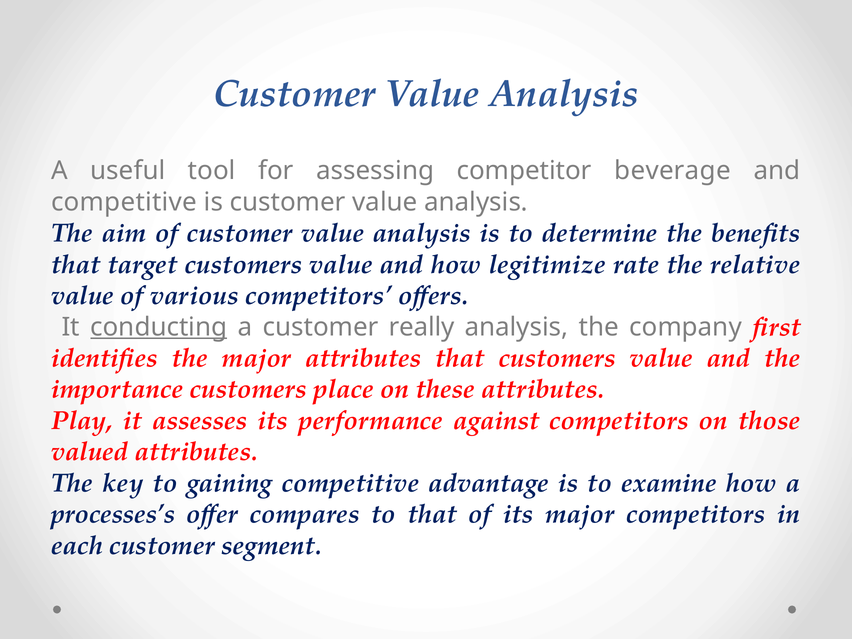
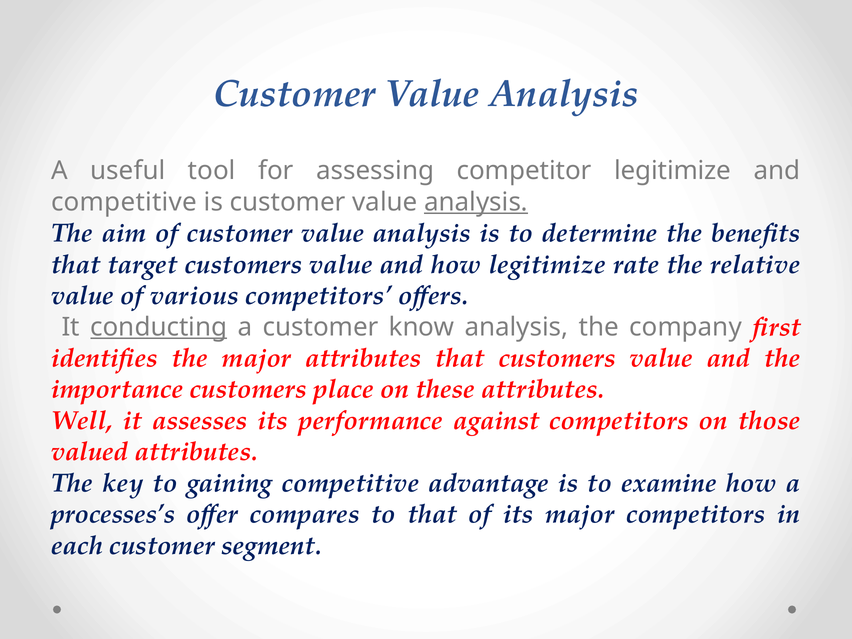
competitor beverage: beverage -> legitimize
analysis at (476, 202) underline: none -> present
really: really -> know
Play: Play -> Well
